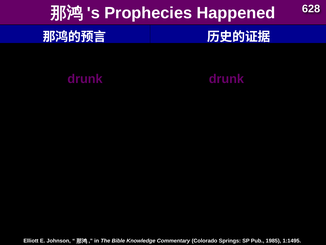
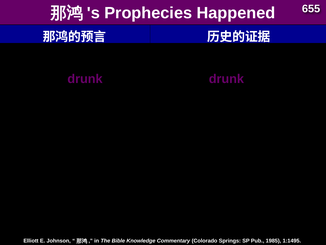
628: 628 -> 655
